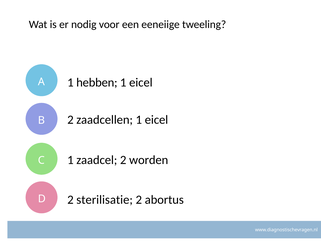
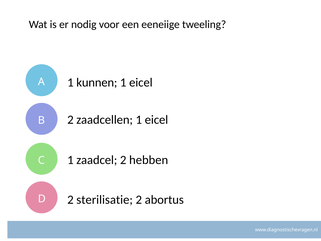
hebben: hebben -> kunnen
worden: worden -> hebben
